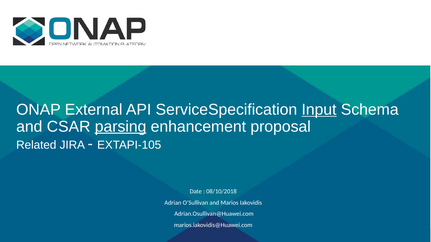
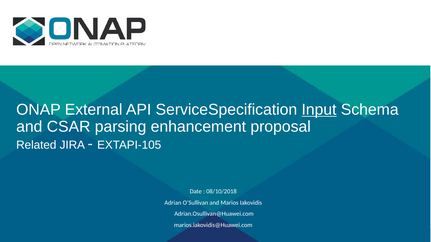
parsing underline: present -> none
